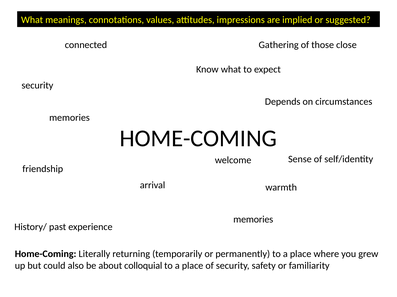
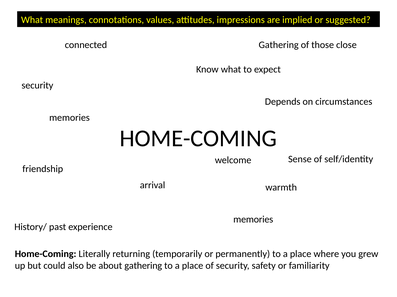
about colloquial: colloquial -> gathering
